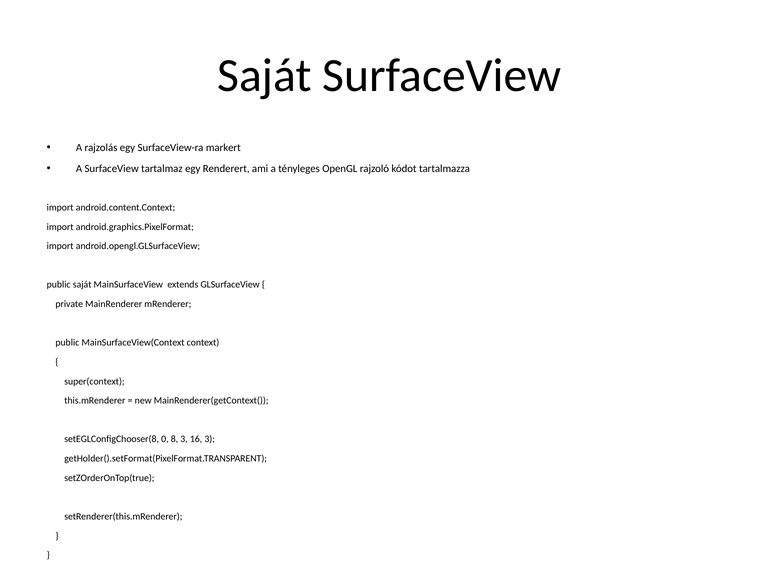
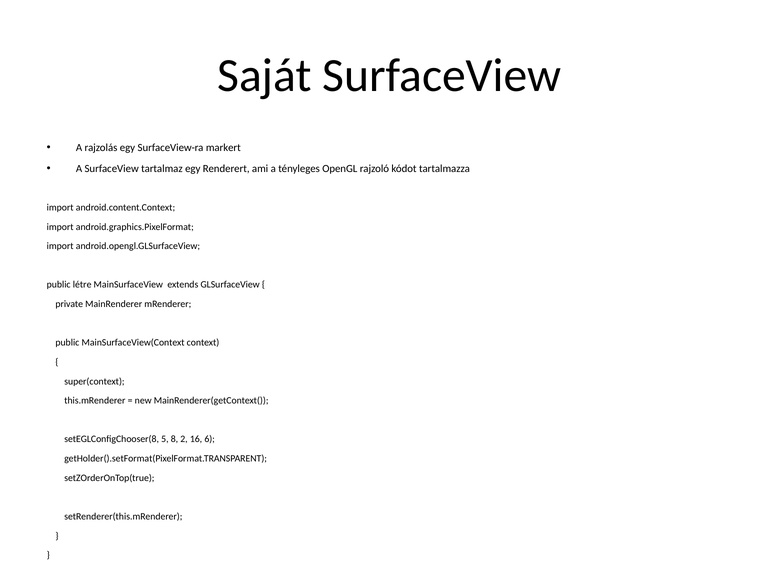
public saját: saját -> létre
0: 0 -> 5
8 3: 3 -> 2
16 3: 3 -> 6
